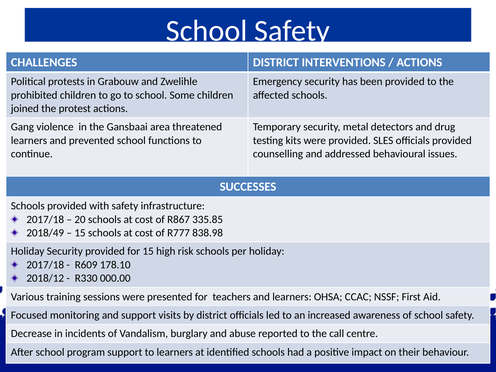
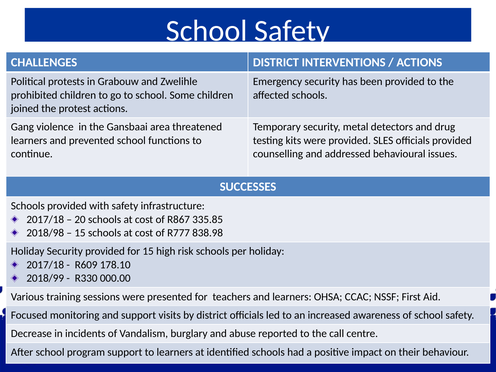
2018/49: 2018/49 -> 2018/98
2018/12: 2018/12 -> 2018/99
